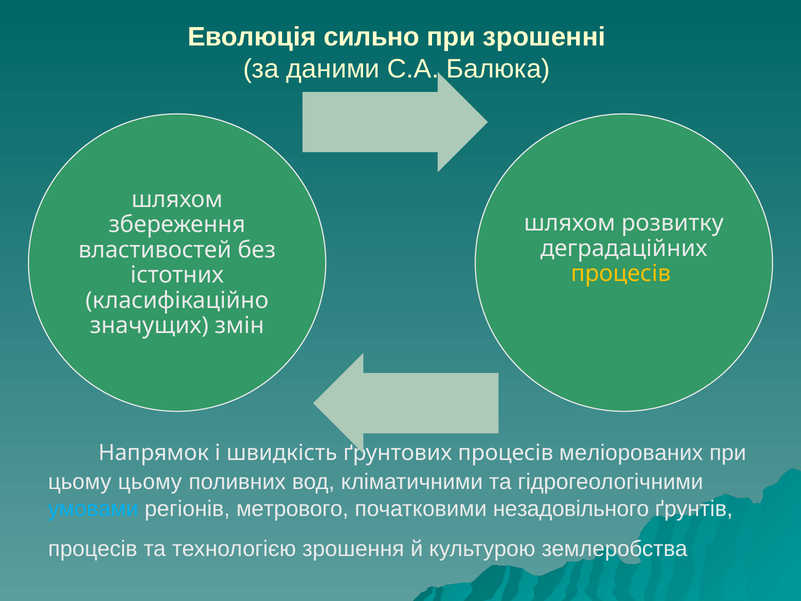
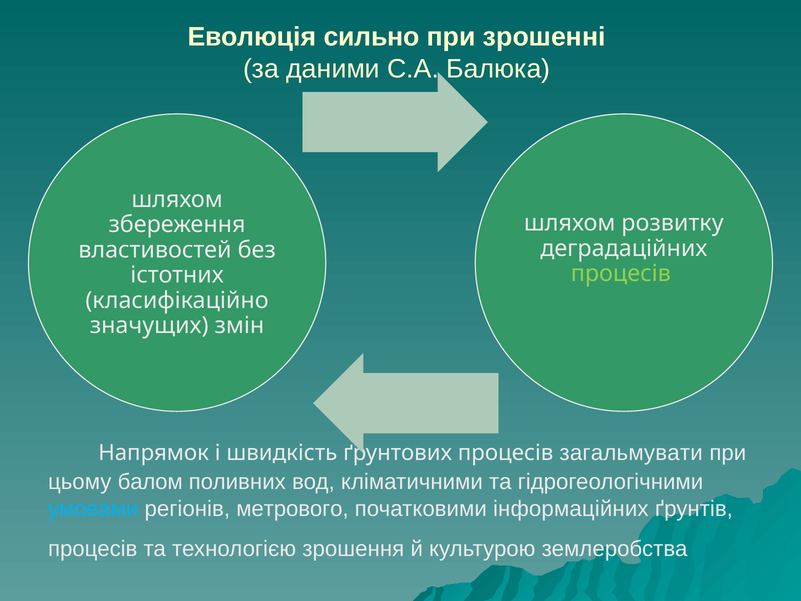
процесів at (621, 274) colour: yellow -> light green
меліорованих: меліорованих -> загальмувати
цьому цьому: цьому -> балом
незадовільного: незадовільного -> інформаційних
